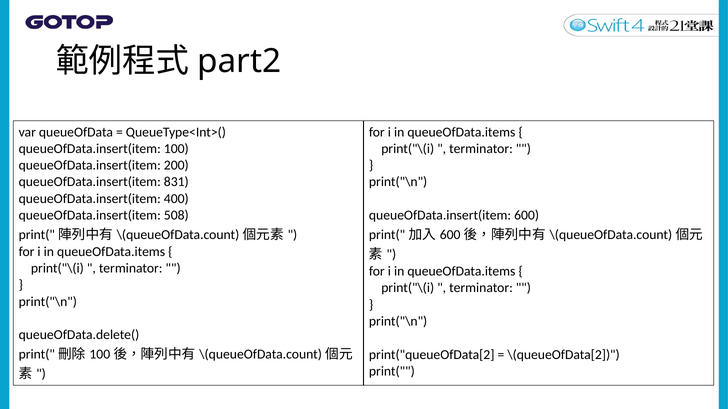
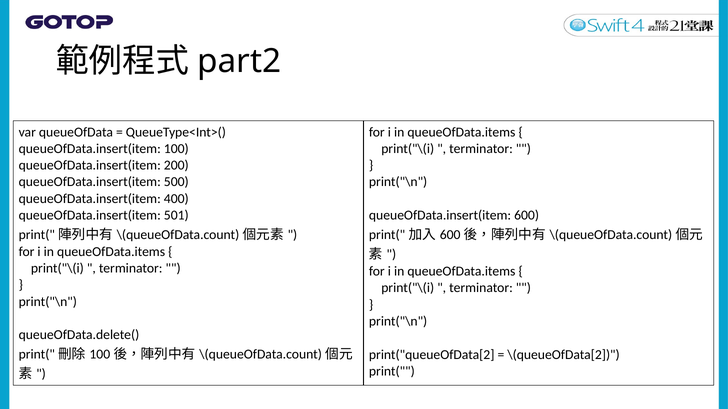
831: 831 -> 500
508: 508 -> 501
